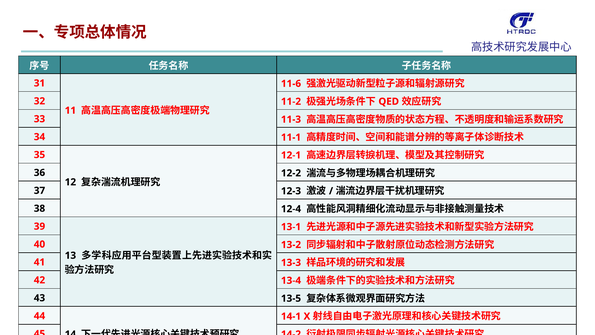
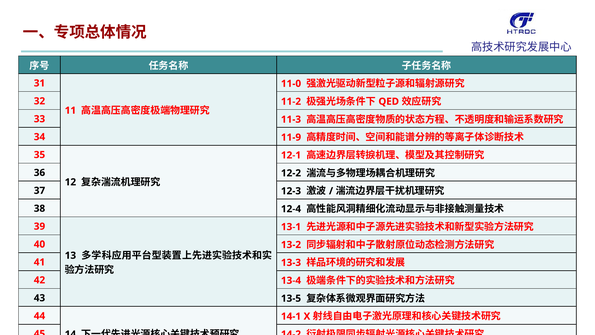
11-6: 11-6 -> 11-0
11-1: 11-1 -> 11-9
